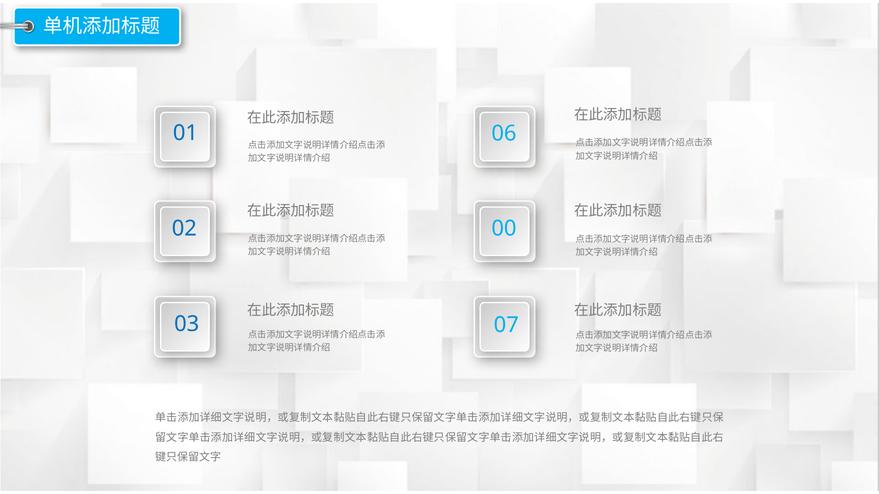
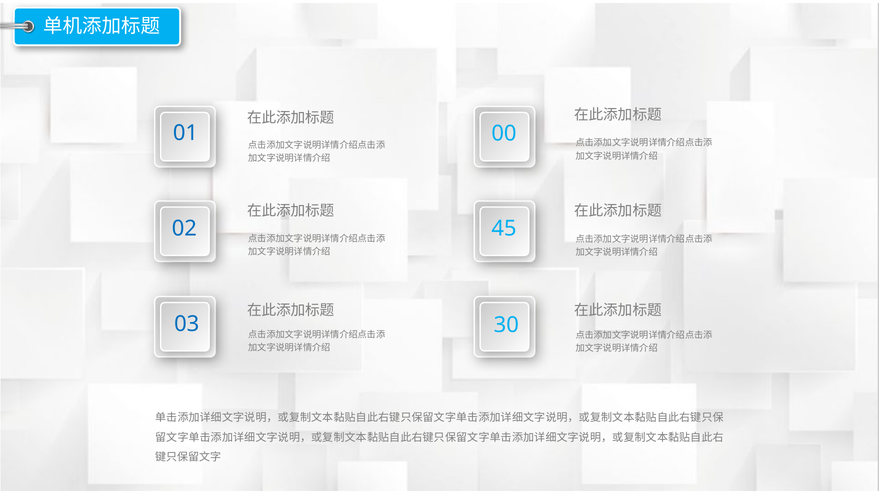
06: 06 -> 00
00: 00 -> 45
07: 07 -> 30
